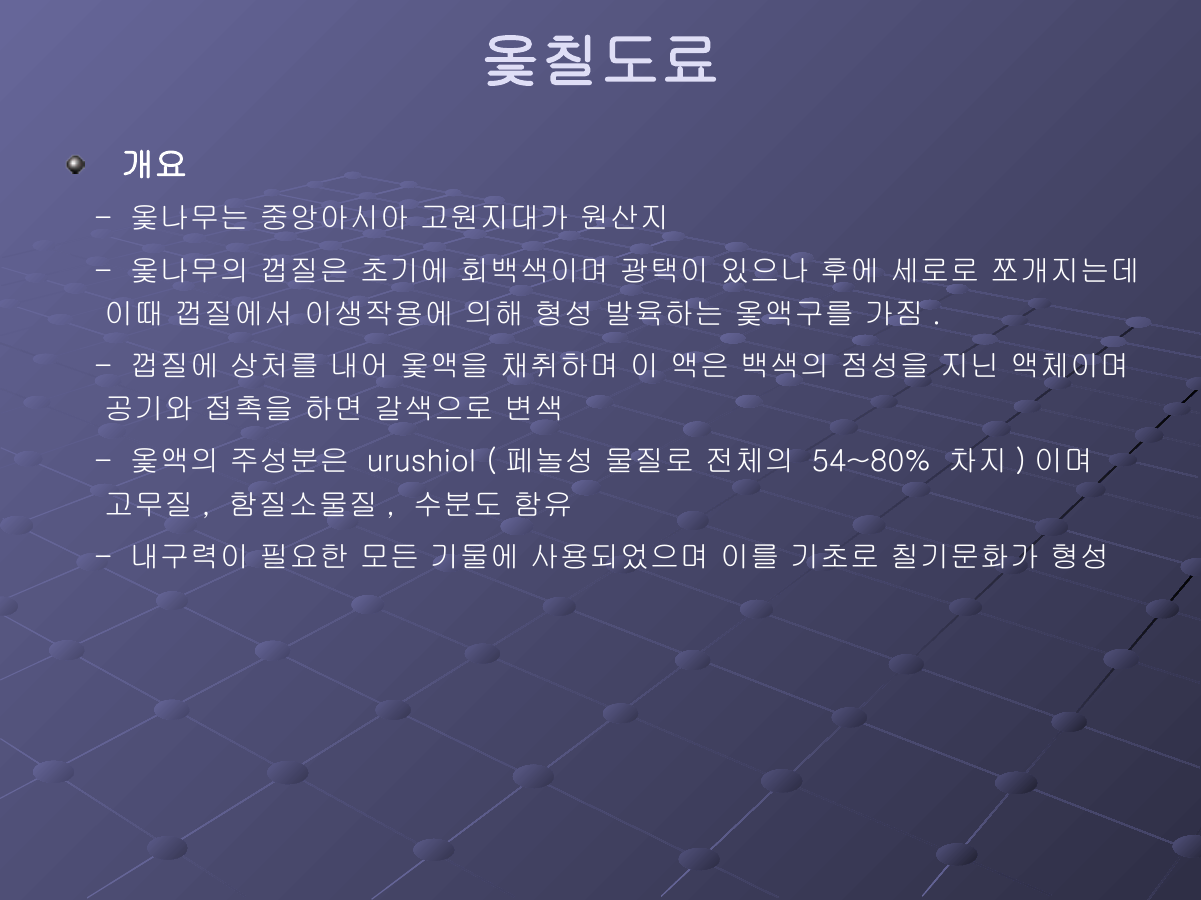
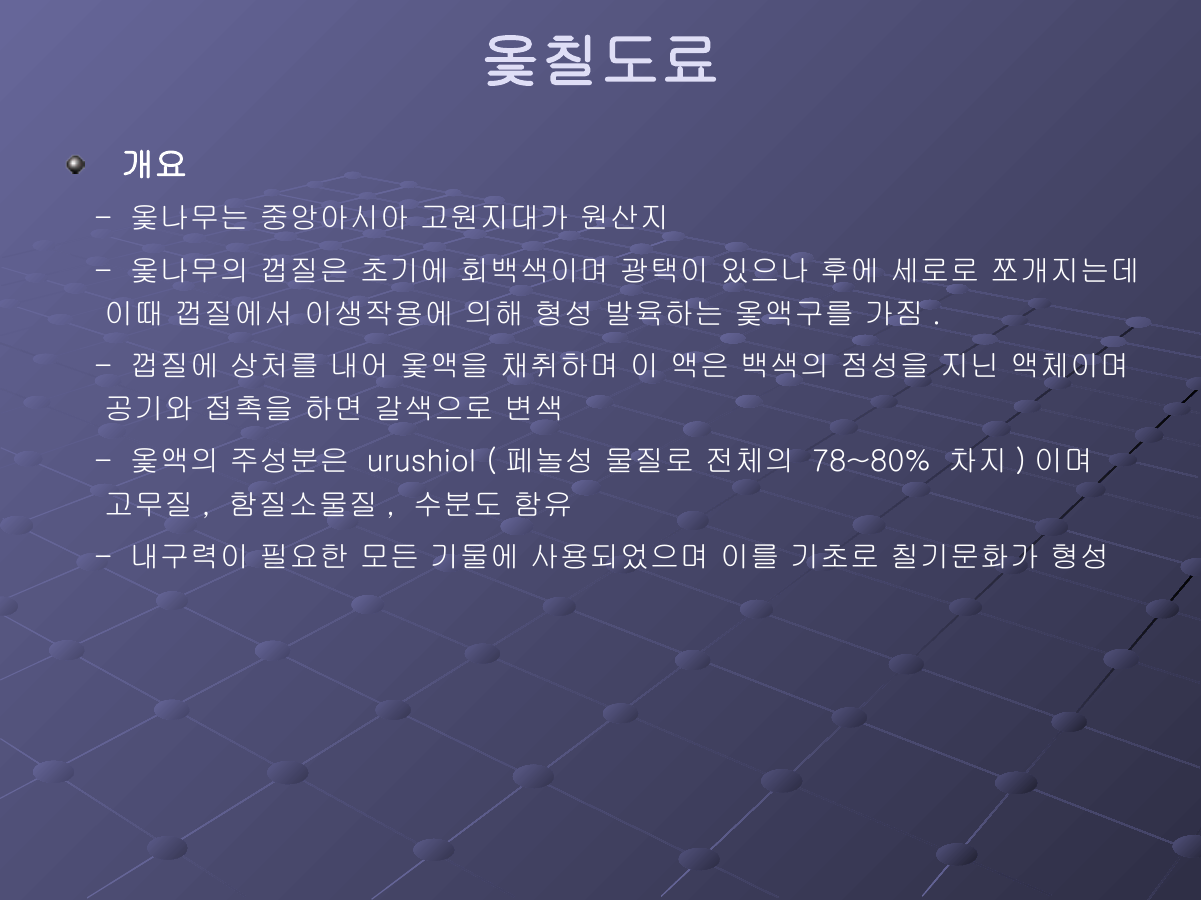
54~80%: 54~80% -> 78~80%
